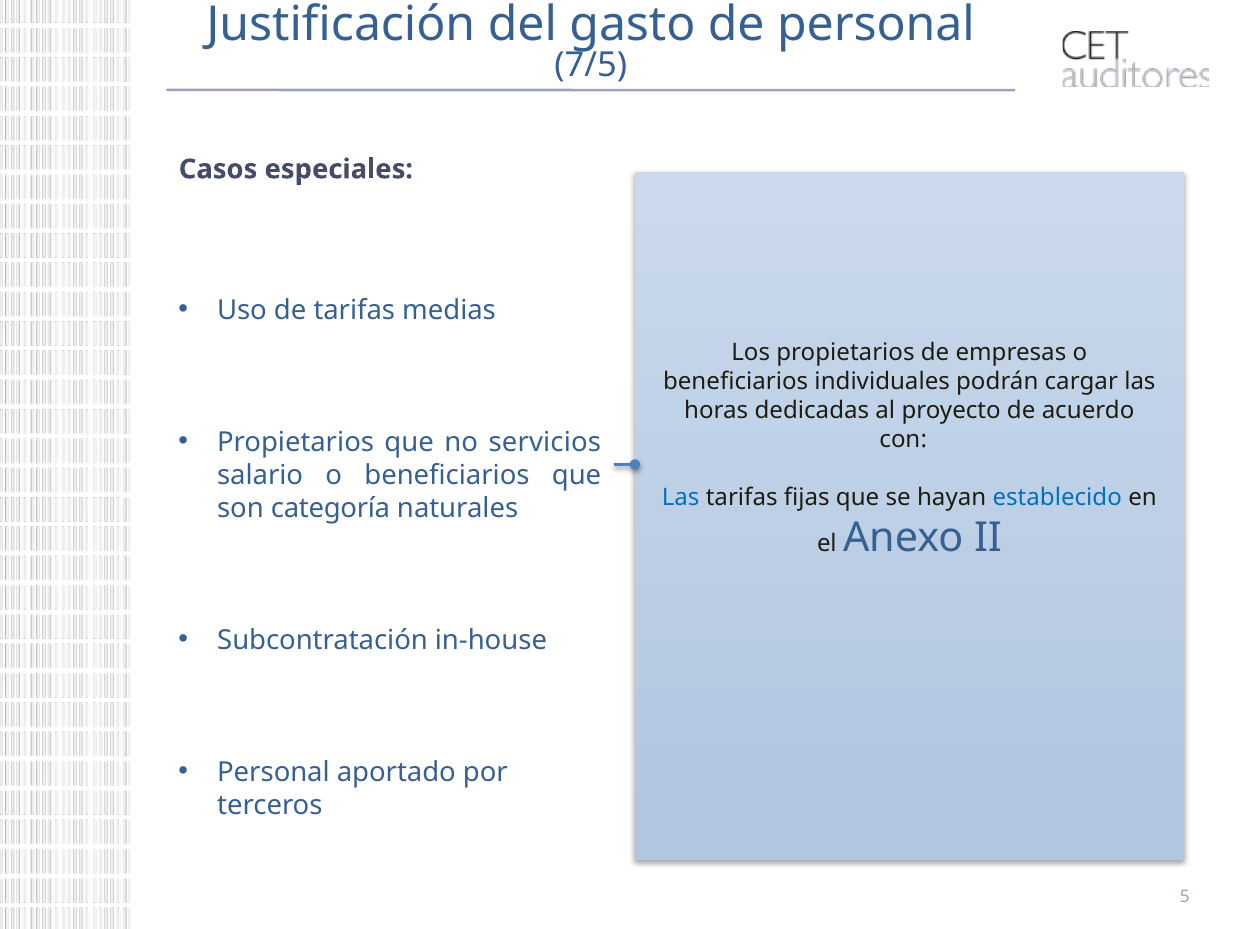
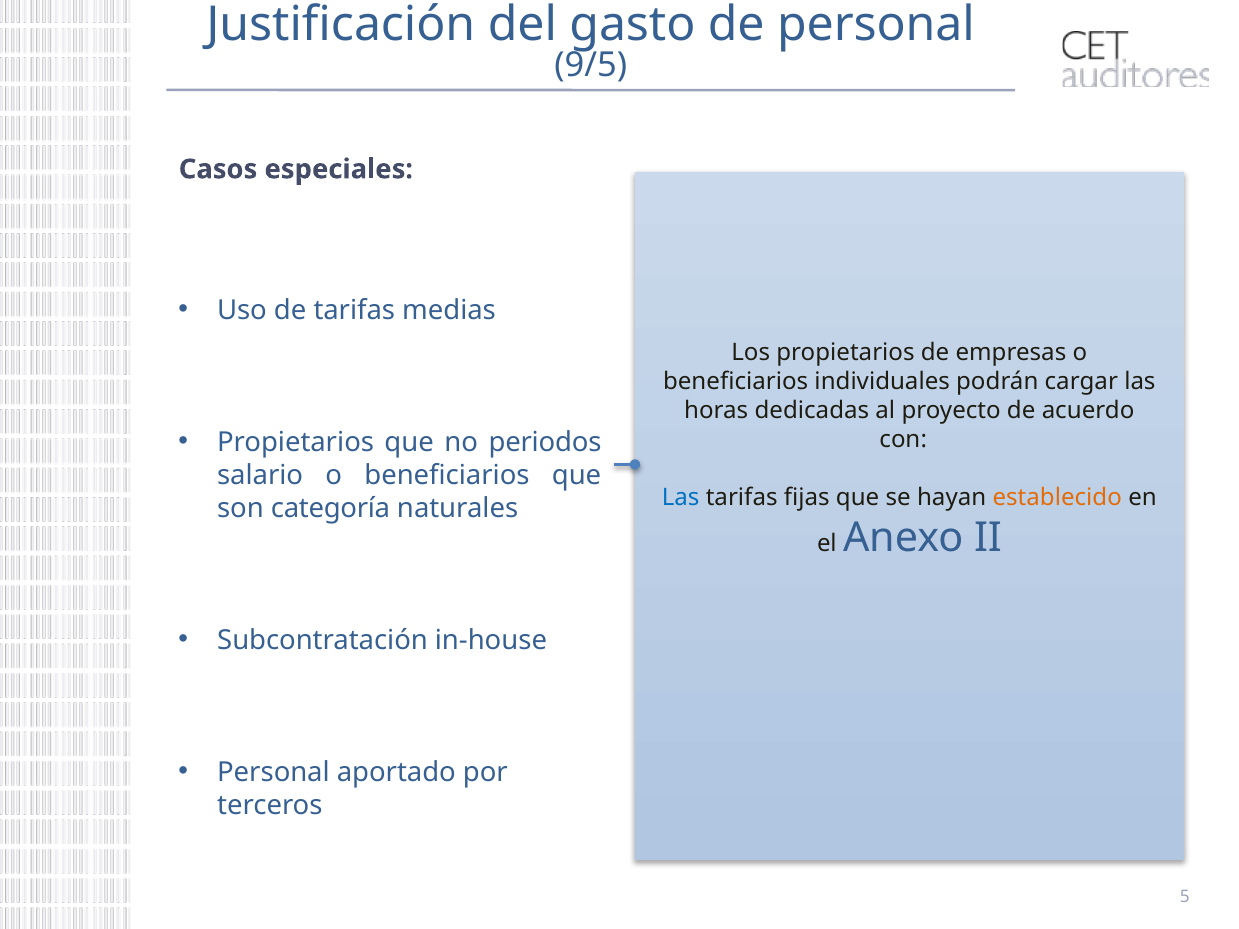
7/5: 7/5 -> 9/5
servicios: servicios -> periodos
establecido colour: blue -> orange
